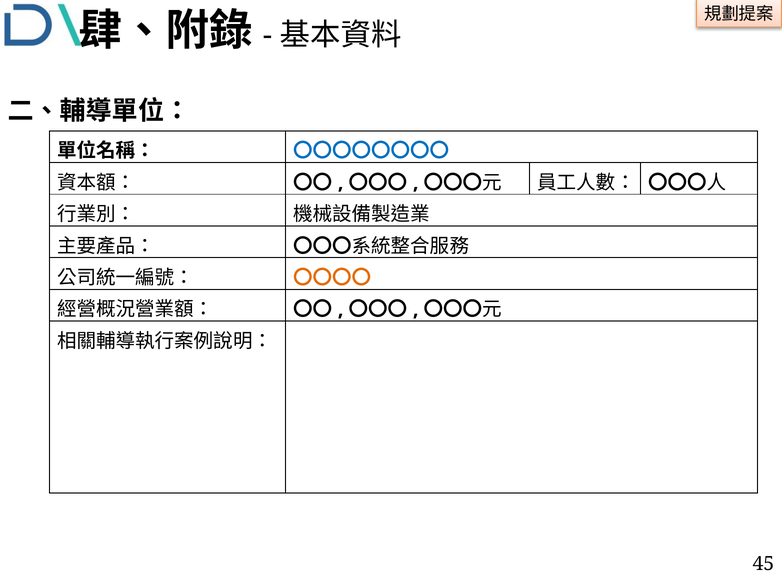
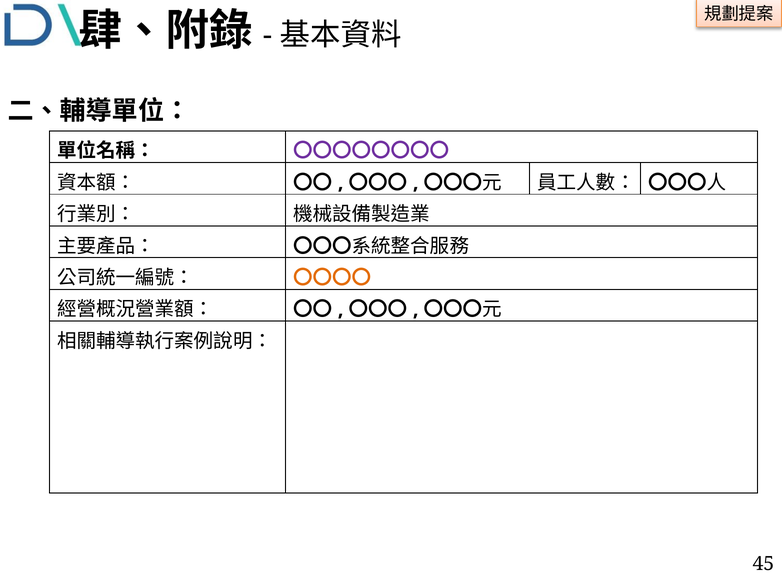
〇〇〇〇〇〇〇〇 colour: blue -> purple
